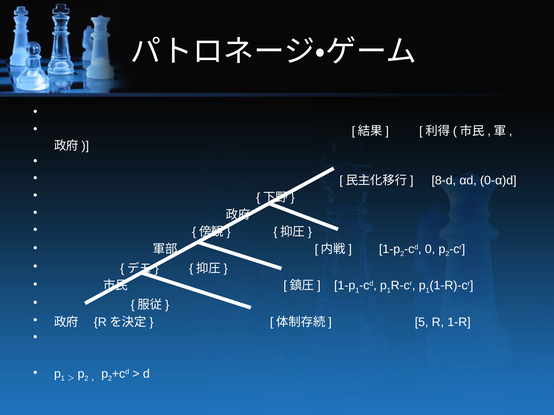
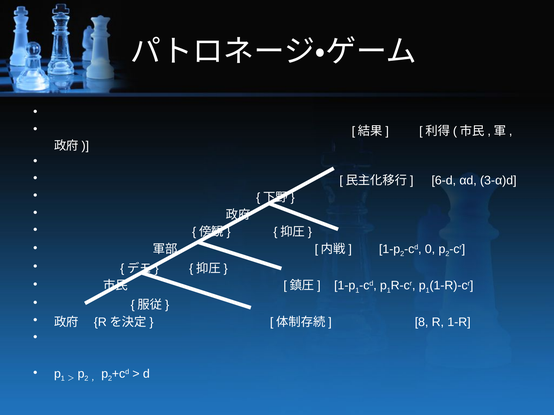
8-d: 8-d -> 6-d
0-α)d: 0-α)d -> 3-α)d
5: 5 -> 8
